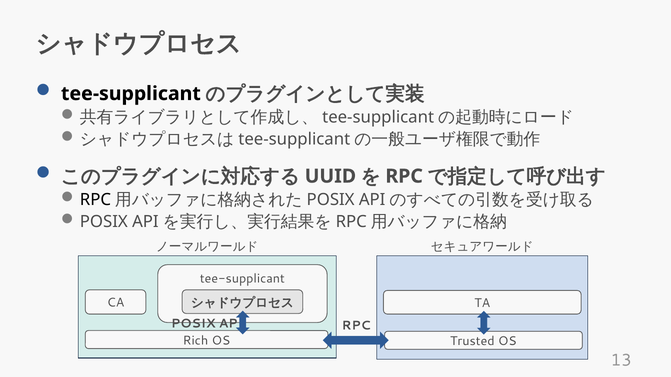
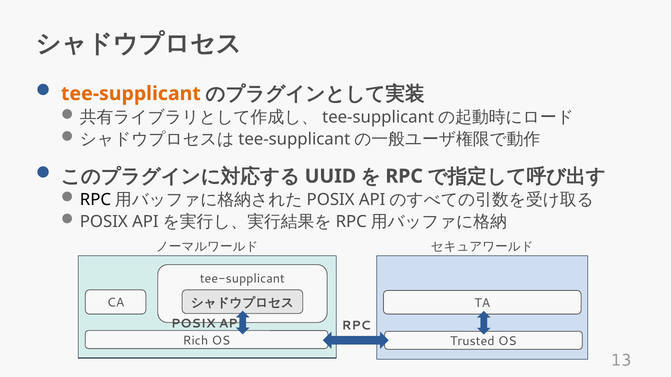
tee-supplicant at (131, 94) colour: black -> orange
